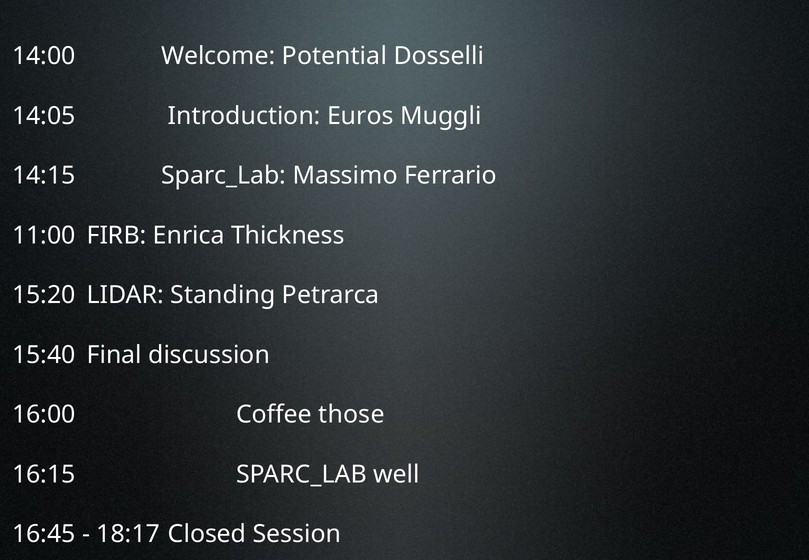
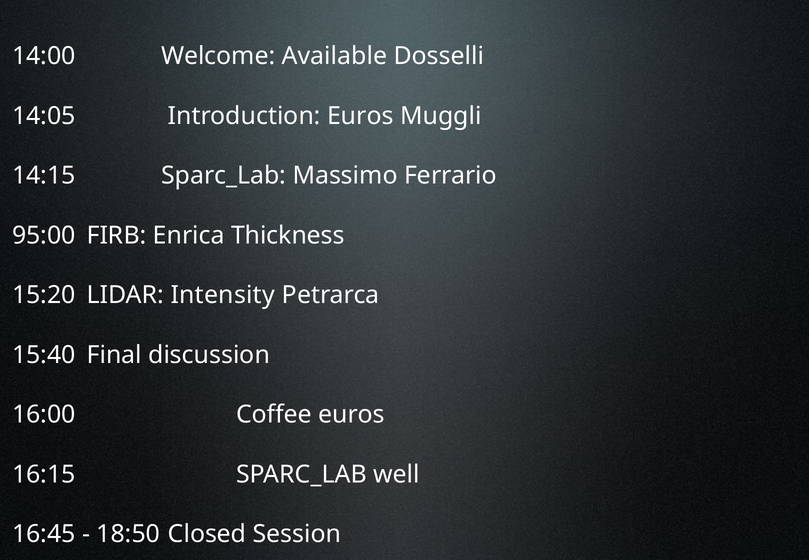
Potential: Potential -> Available
11:00: 11:00 -> 95:00
Standing: Standing -> Intensity
Coffee those: those -> euros
18:17: 18:17 -> 18:50
